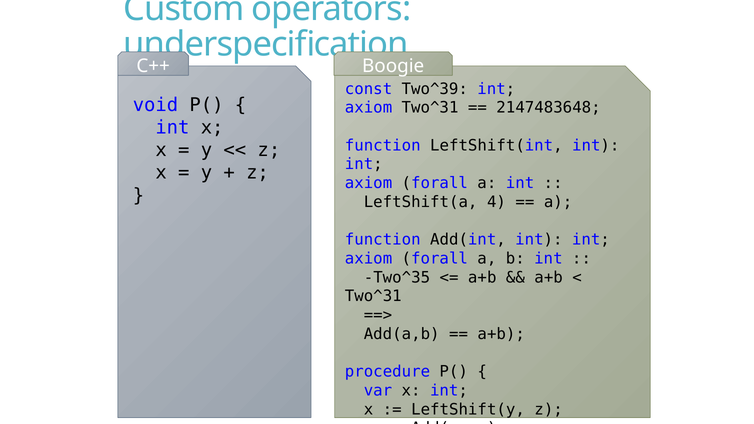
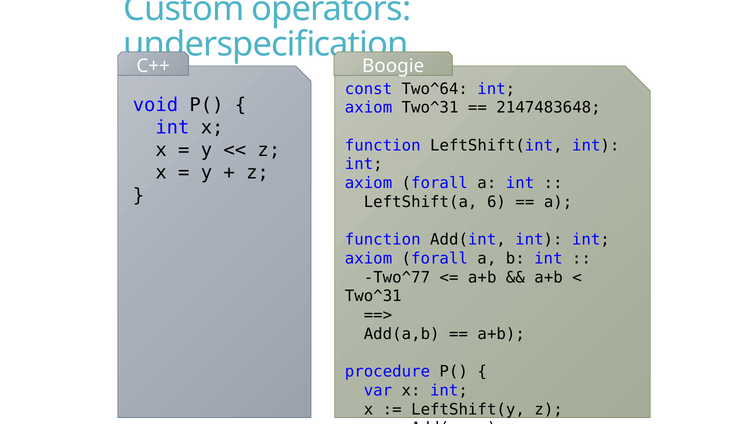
Two^39: Two^39 -> Two^64
4: 4 -> 6
Two^35: Two^35 -> Two^77
